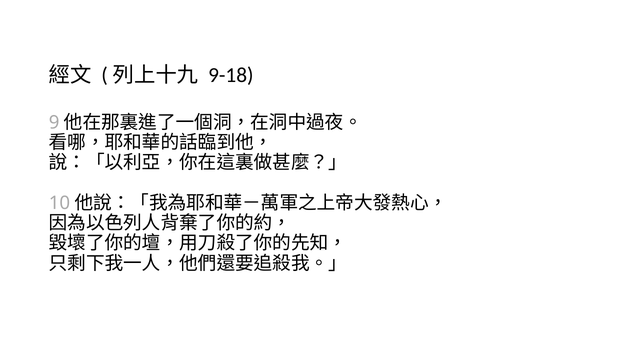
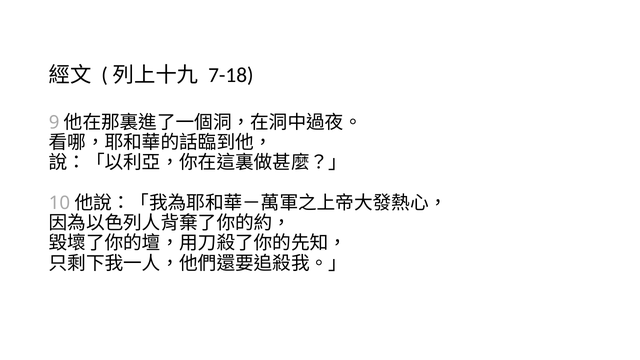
9-18: 9-18 -> 7-18
